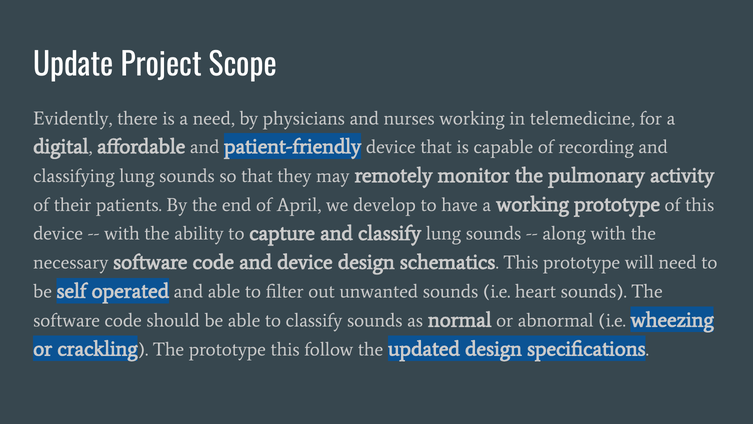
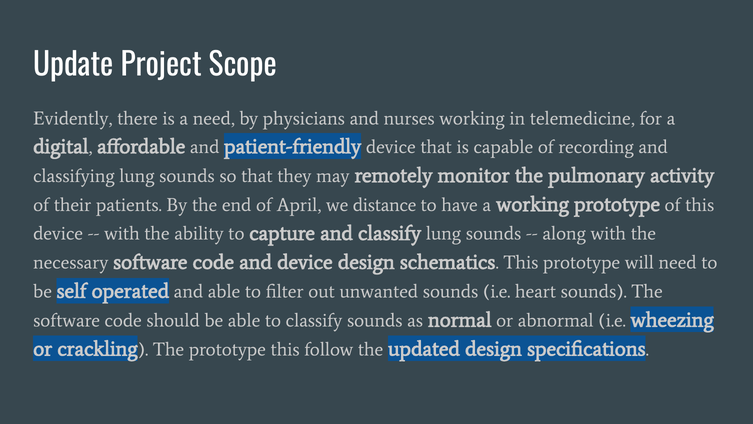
develop: develop -> distance
